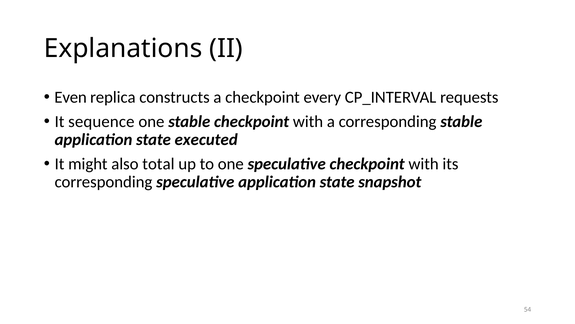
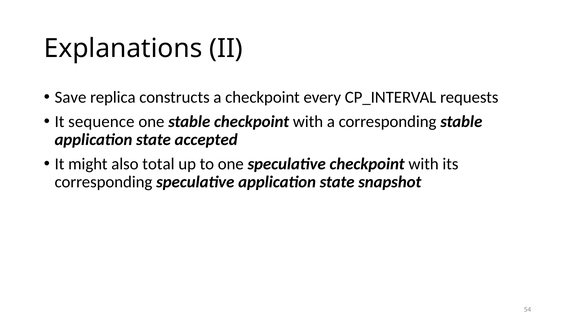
Even: Even -> Save
executed: executed -> accepted
